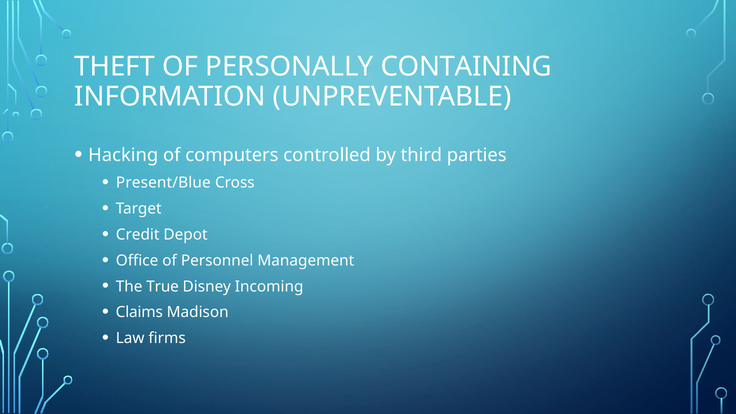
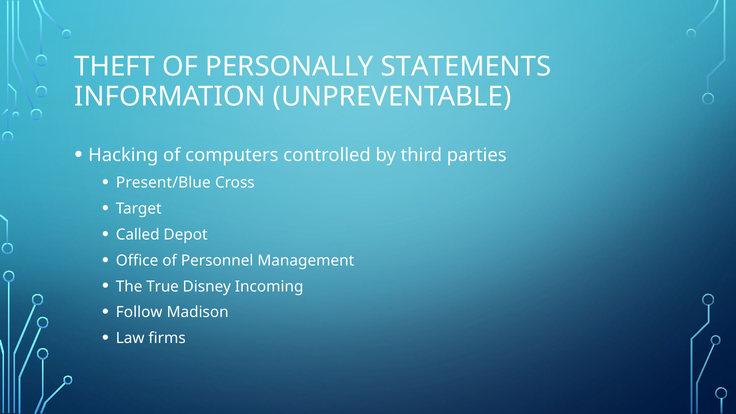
CONTAINING: CONTAINING -> STATEMENTS
Credit: Credit -> Called
Claims: Claims -> Follow
